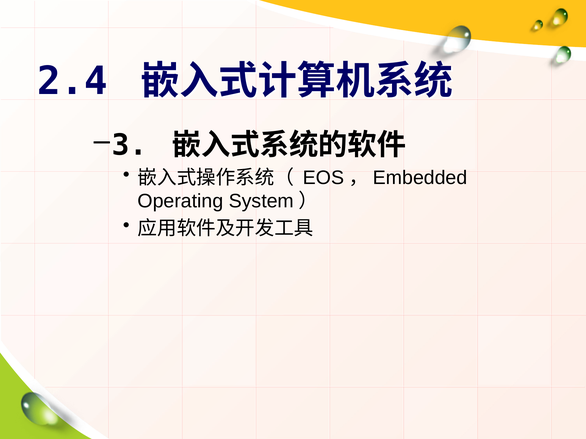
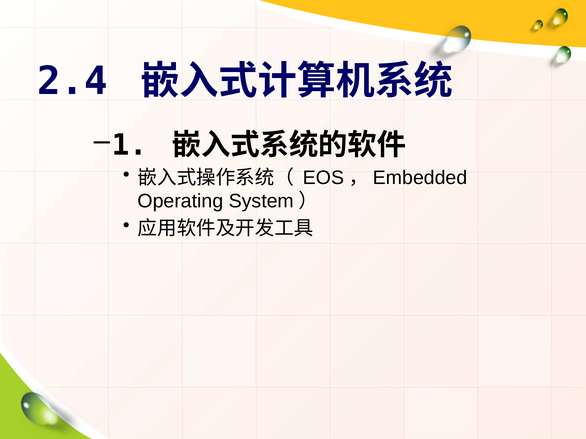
3: 3 -> 1
